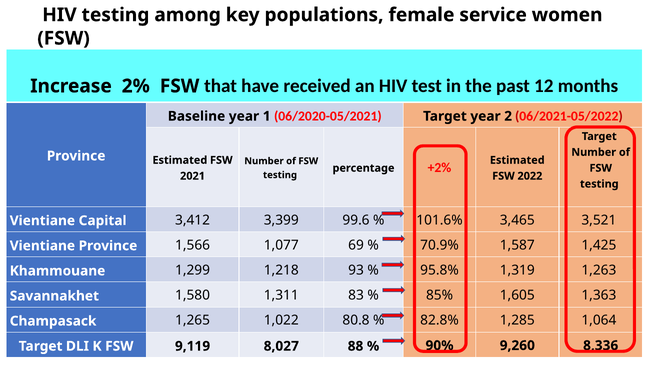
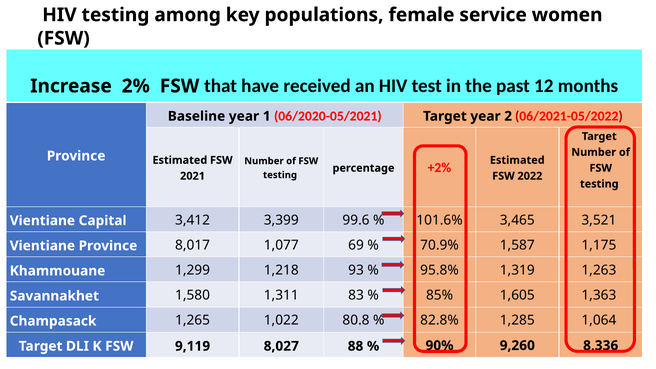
1,566: 1,566 -> 8,017
1,425: 1,425 -> 1,175
